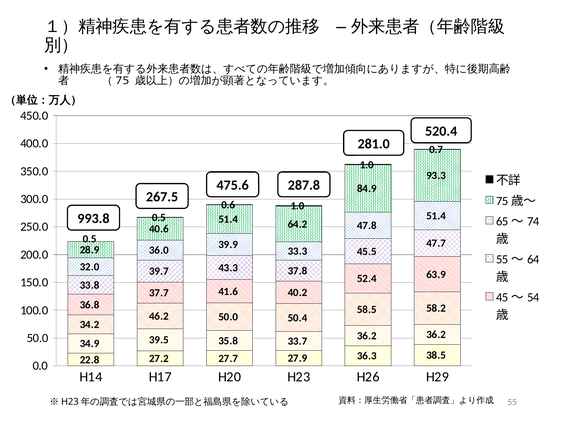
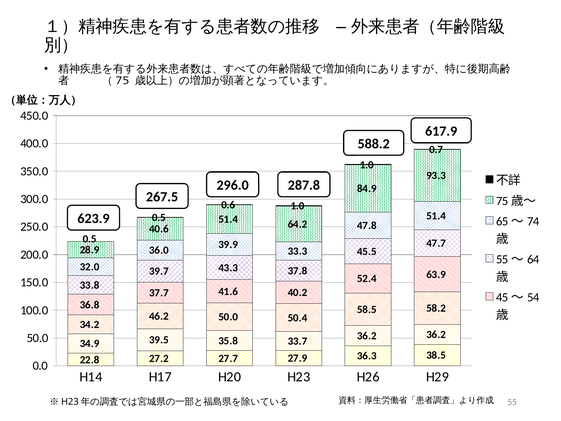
520.4: 520.4 -> 617.9
281.0: 281.0 -> 588.2
475.6: 475.6 -> 296.0
993.8: 993.8 -> 623.9
